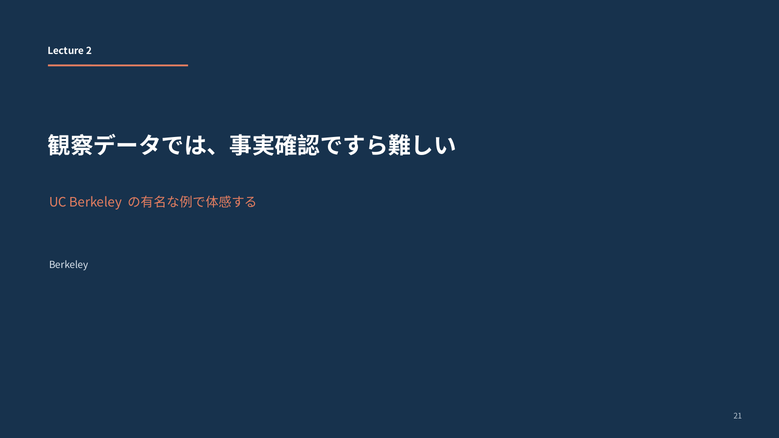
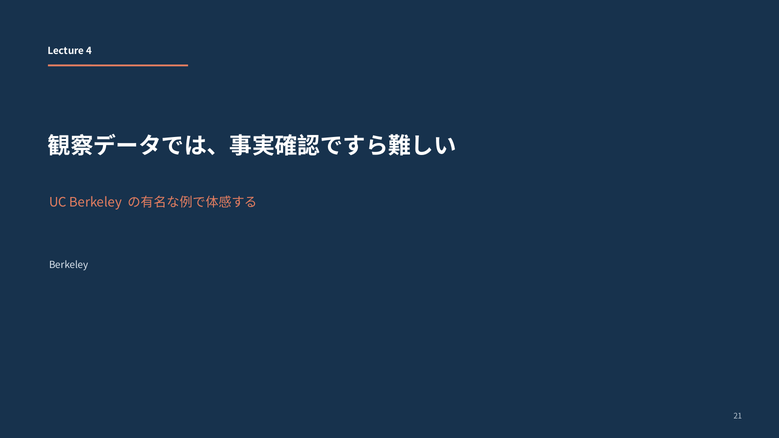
2: 2 -> 4
